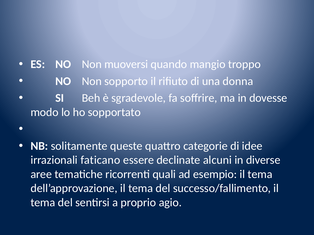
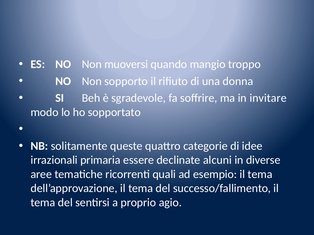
dovesse: dovesse -> invitare
faticano: faticano -> primaria
